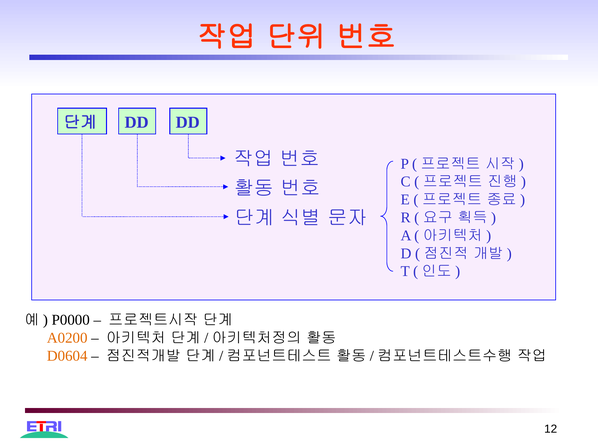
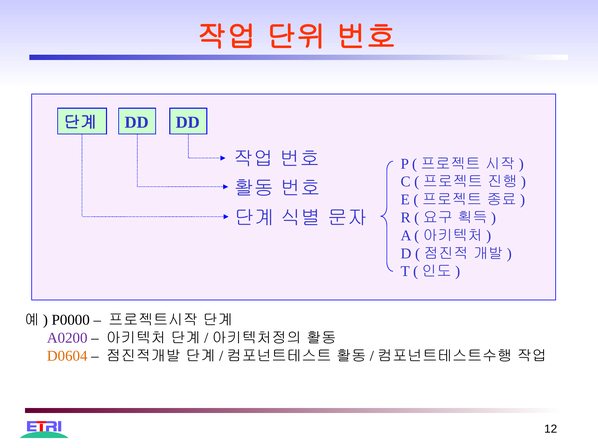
A0200 colour: orange -> purple
